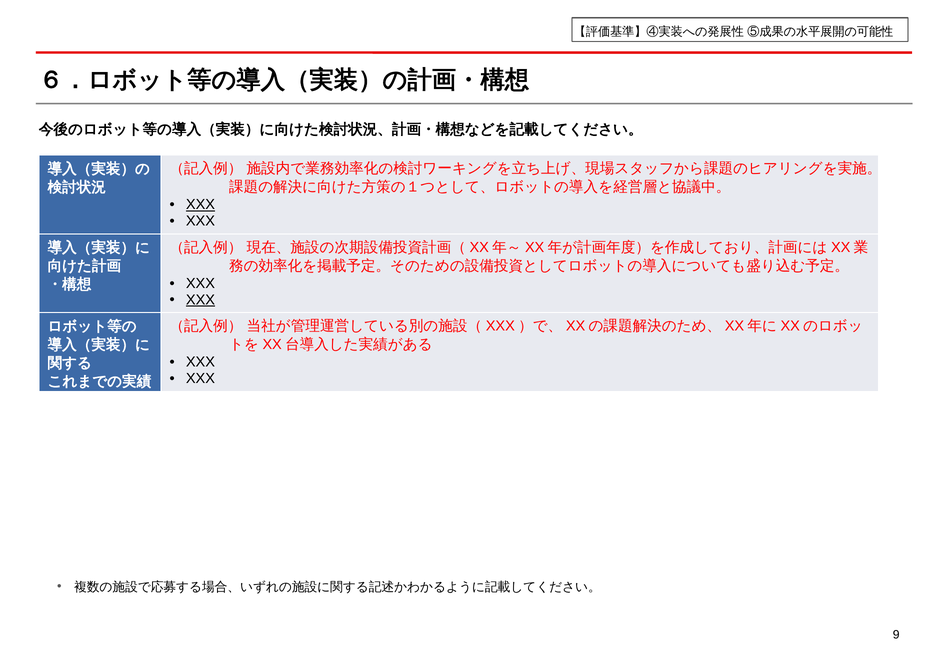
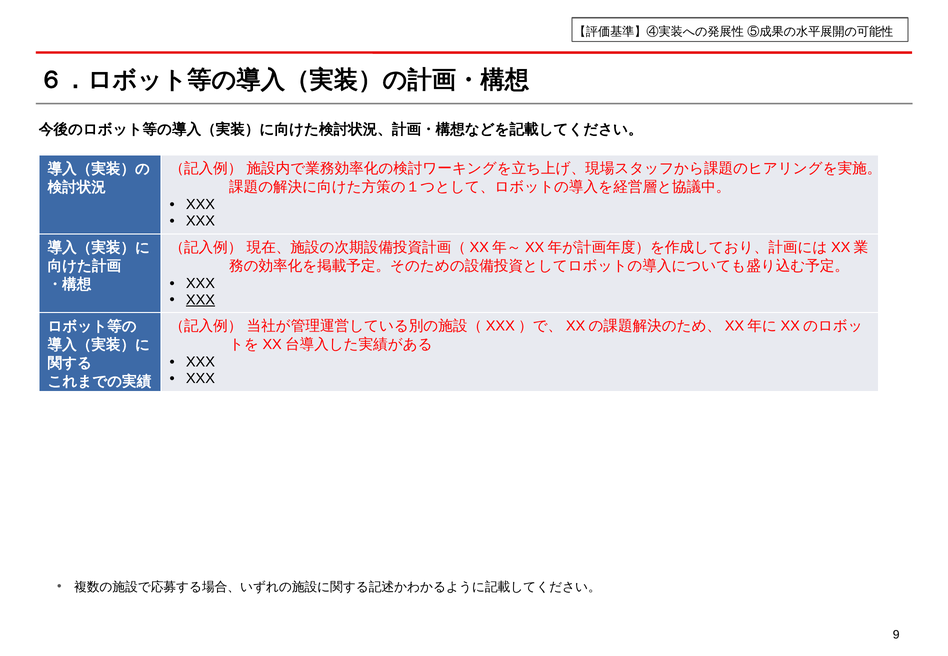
XXX at (200, 205) underline: present -> none
